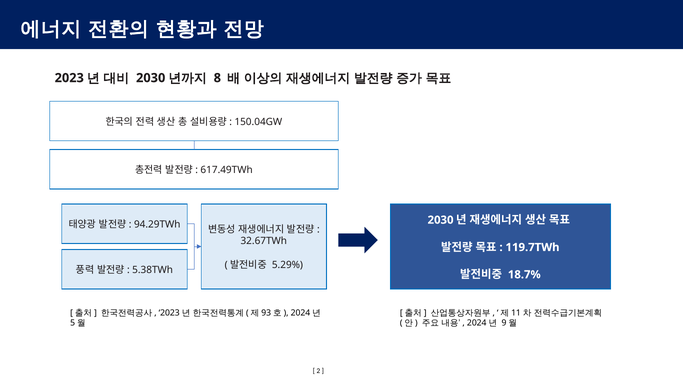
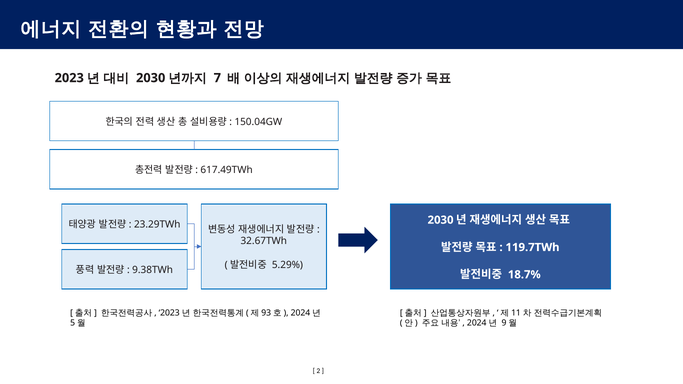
8: 8 -> 7
94.29TWh: 94.29TWh -> 23.29TWh
5.38TWh: 5.38TWh -> 9.38TWh
